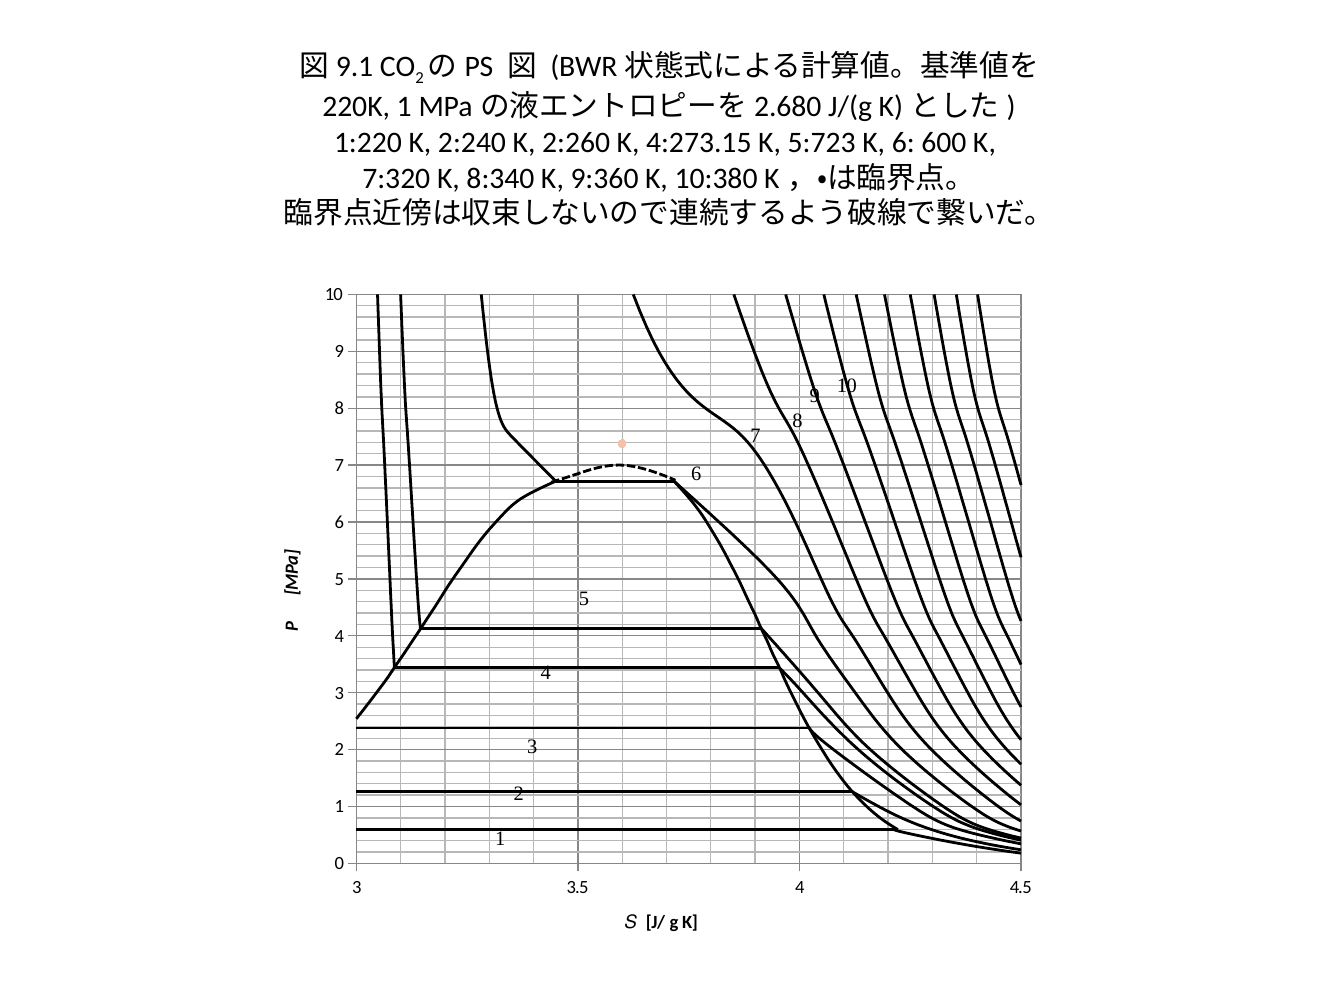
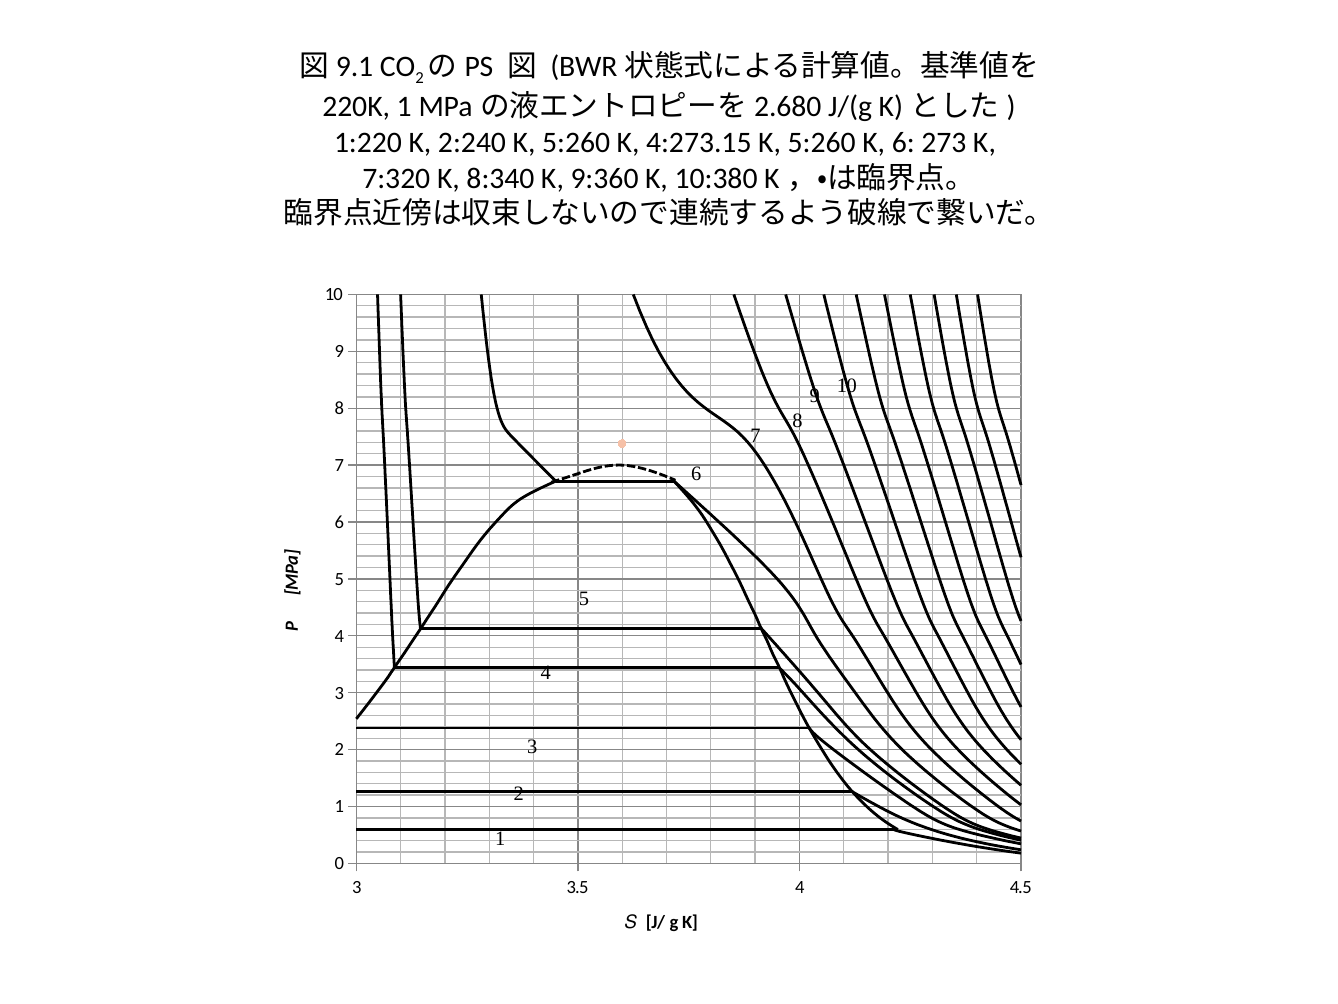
2:240 K 2:260: 2:260 -> 5:260
4:273.15 K 5:723: 5:723 -> 5:260
600: 600 -> 273
